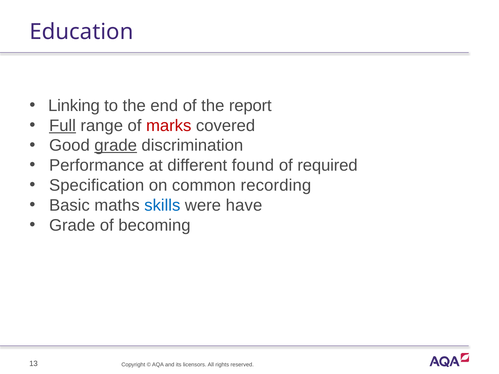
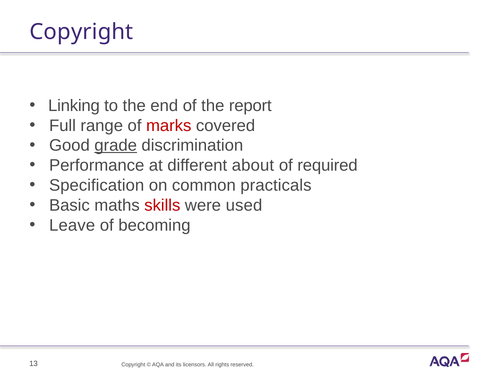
Education at (81, 32): Education -> Copyright
Full underline: present -> none
found: found -> about
recording: recording -> practicals
skills colour: blue -> red
have: have -> used
Grade at (72, 225): Grade -> Leave
